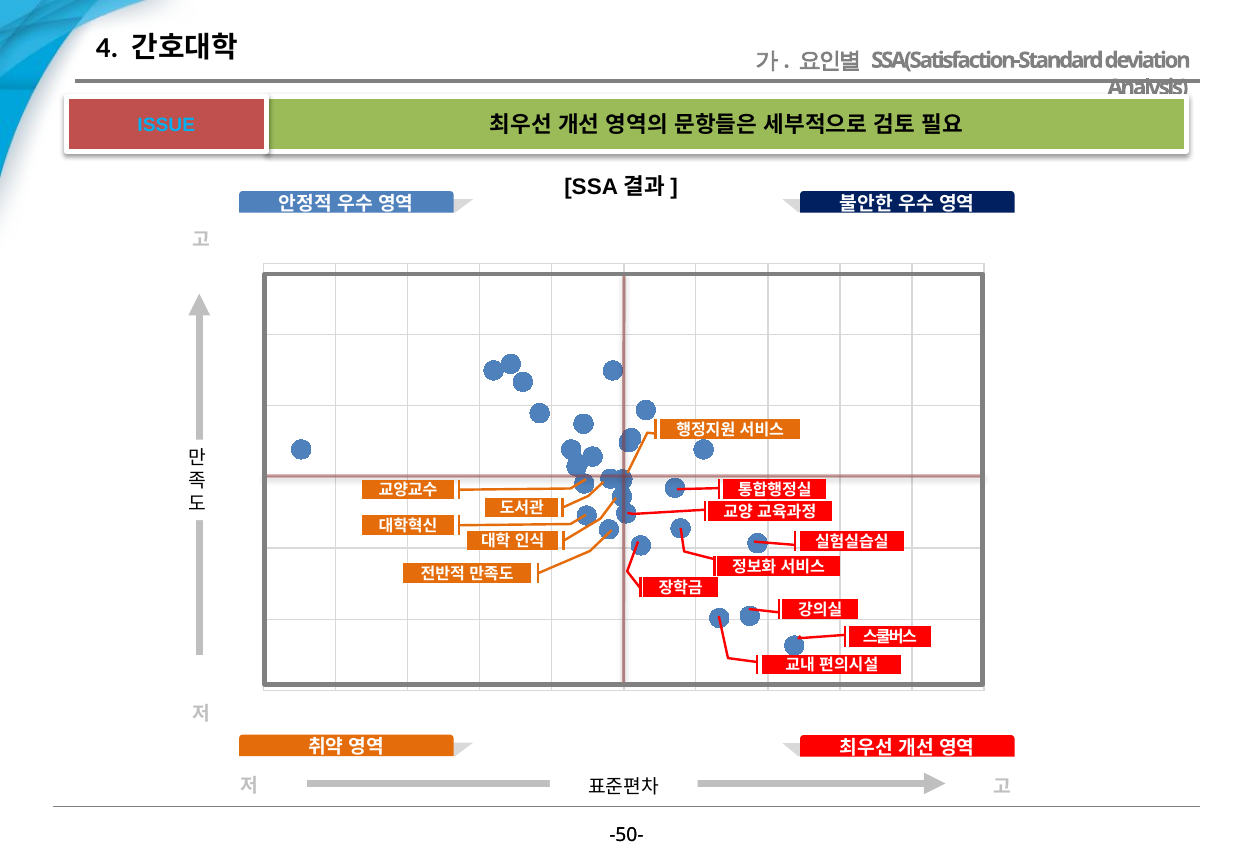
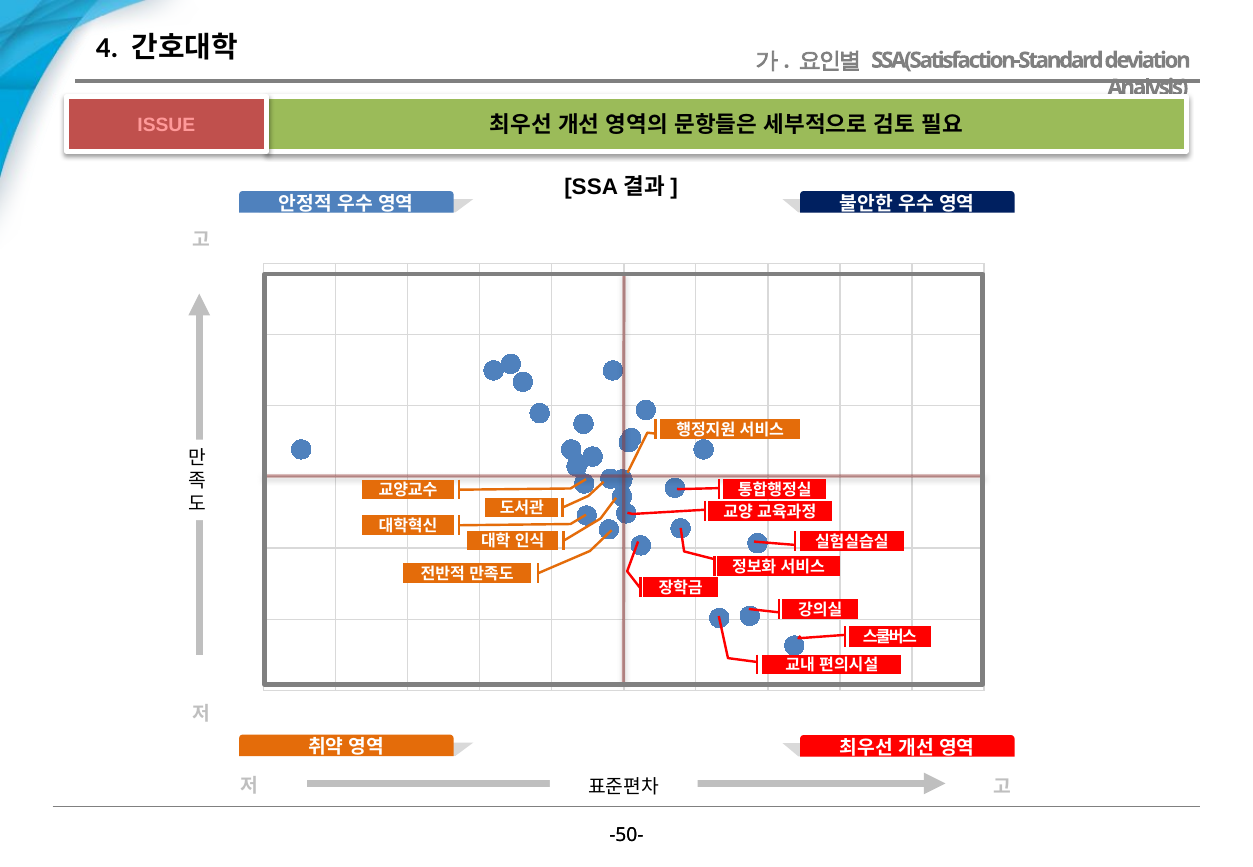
ISSUE colour: light blue -> pink
